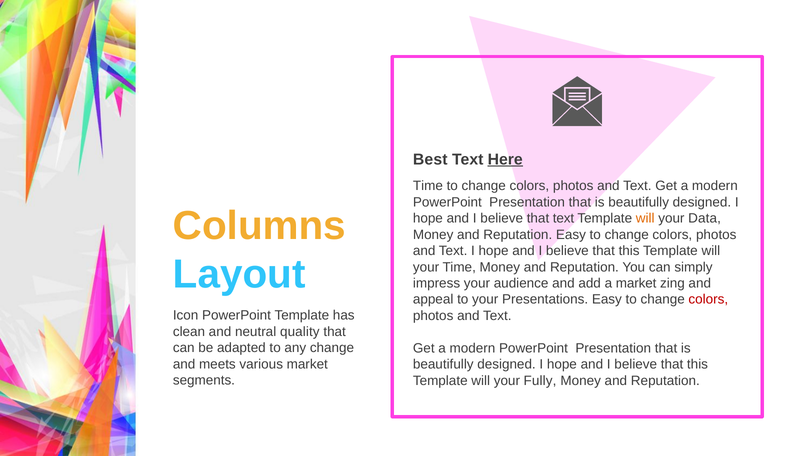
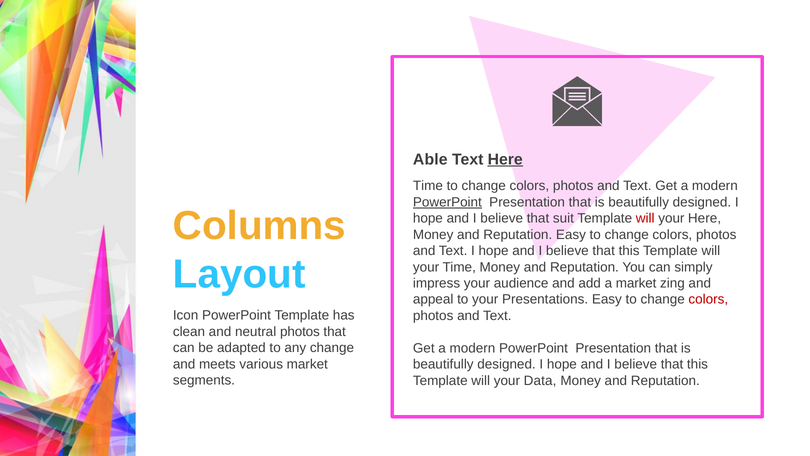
Best: Best -> Able
PowerPoint at (447, 202) underline: none -> present
that text: text -> suit
will at (645, 218) colour: orange -> red
your Data: Data -> Here
neutral quality: quality -> photos
Fully: Fully -> Data
